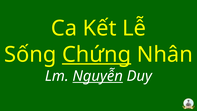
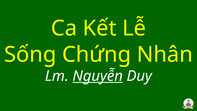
Chứng underline: present -> none
